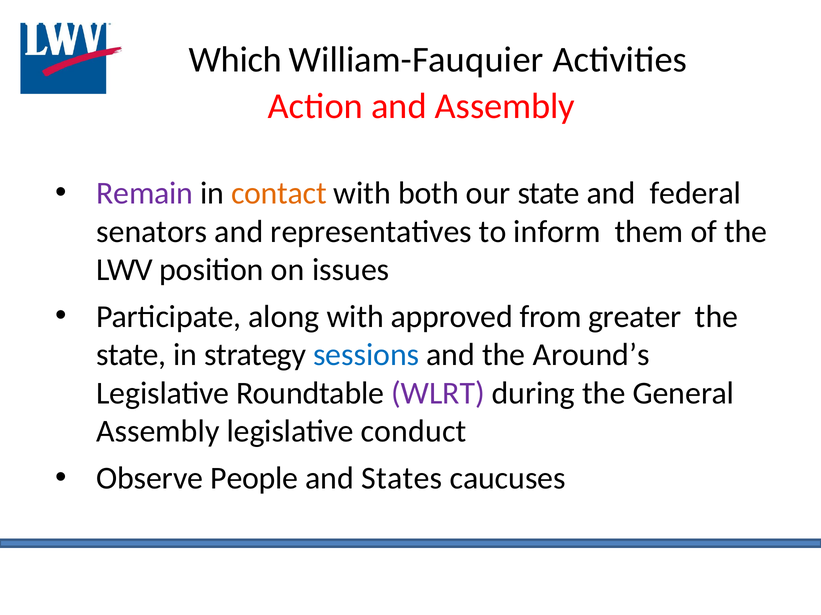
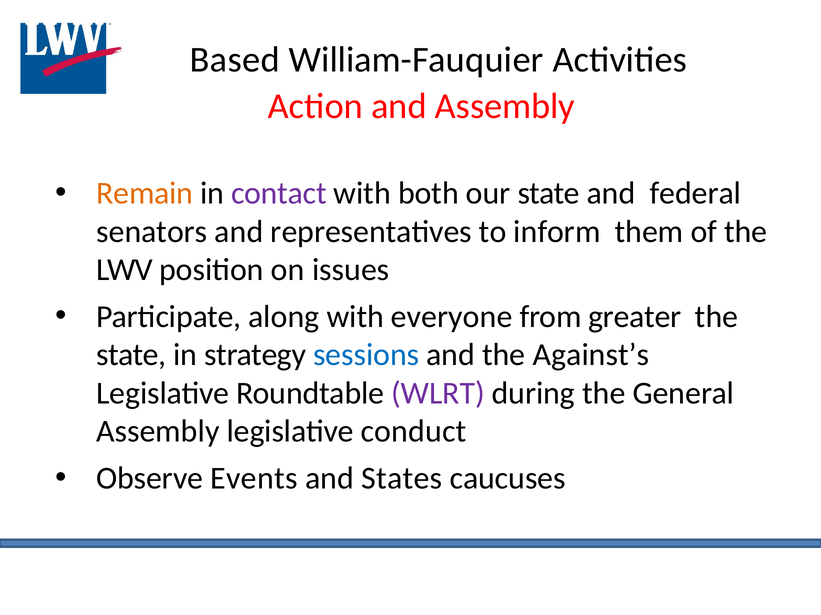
Which: Which -> Based
Remain colour: purple -> orange
contact colour: orange -> purple
approved: approved -> everyone
Around’s: Around’s -> Against’s
People: People -> Events
